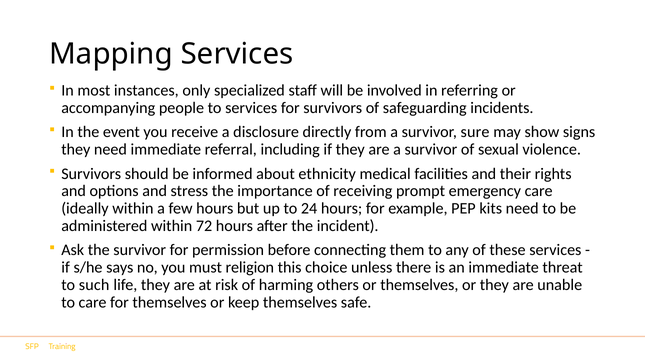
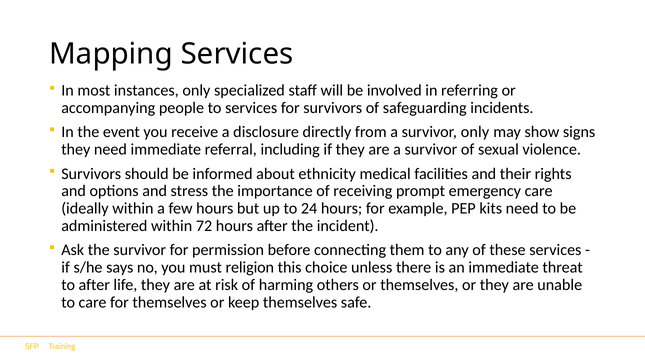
survivor sure: sure -> only
to such: such -> after
